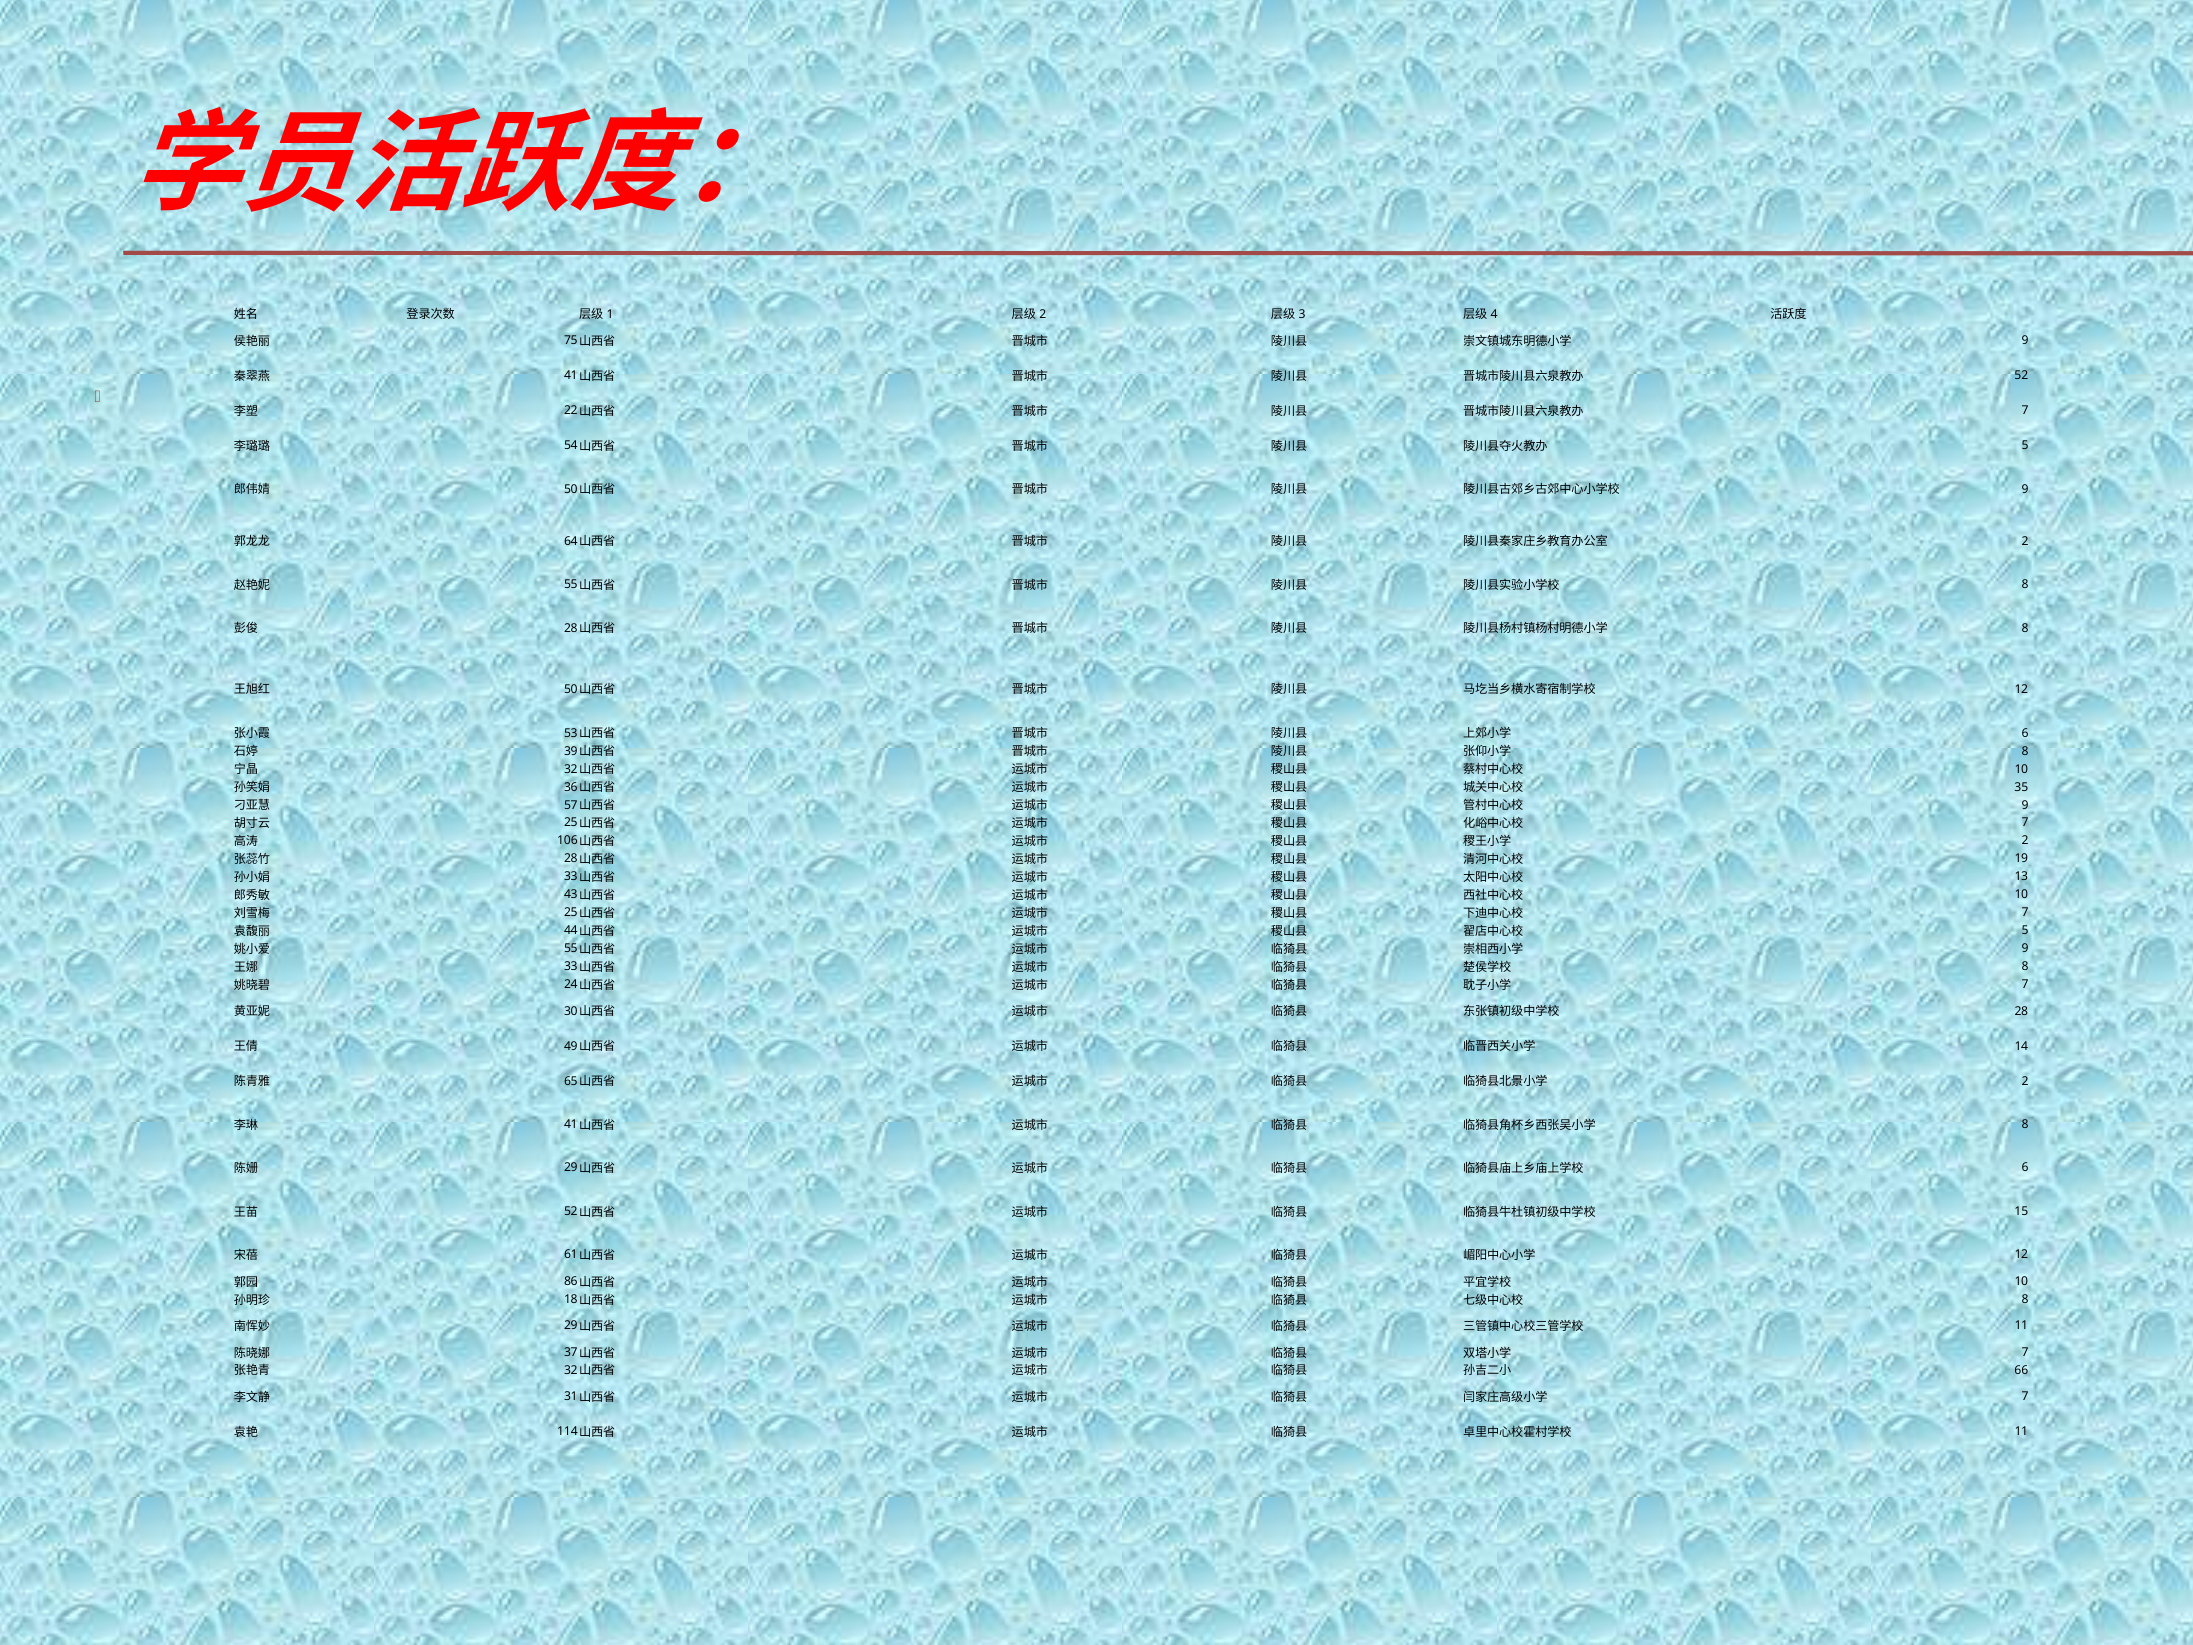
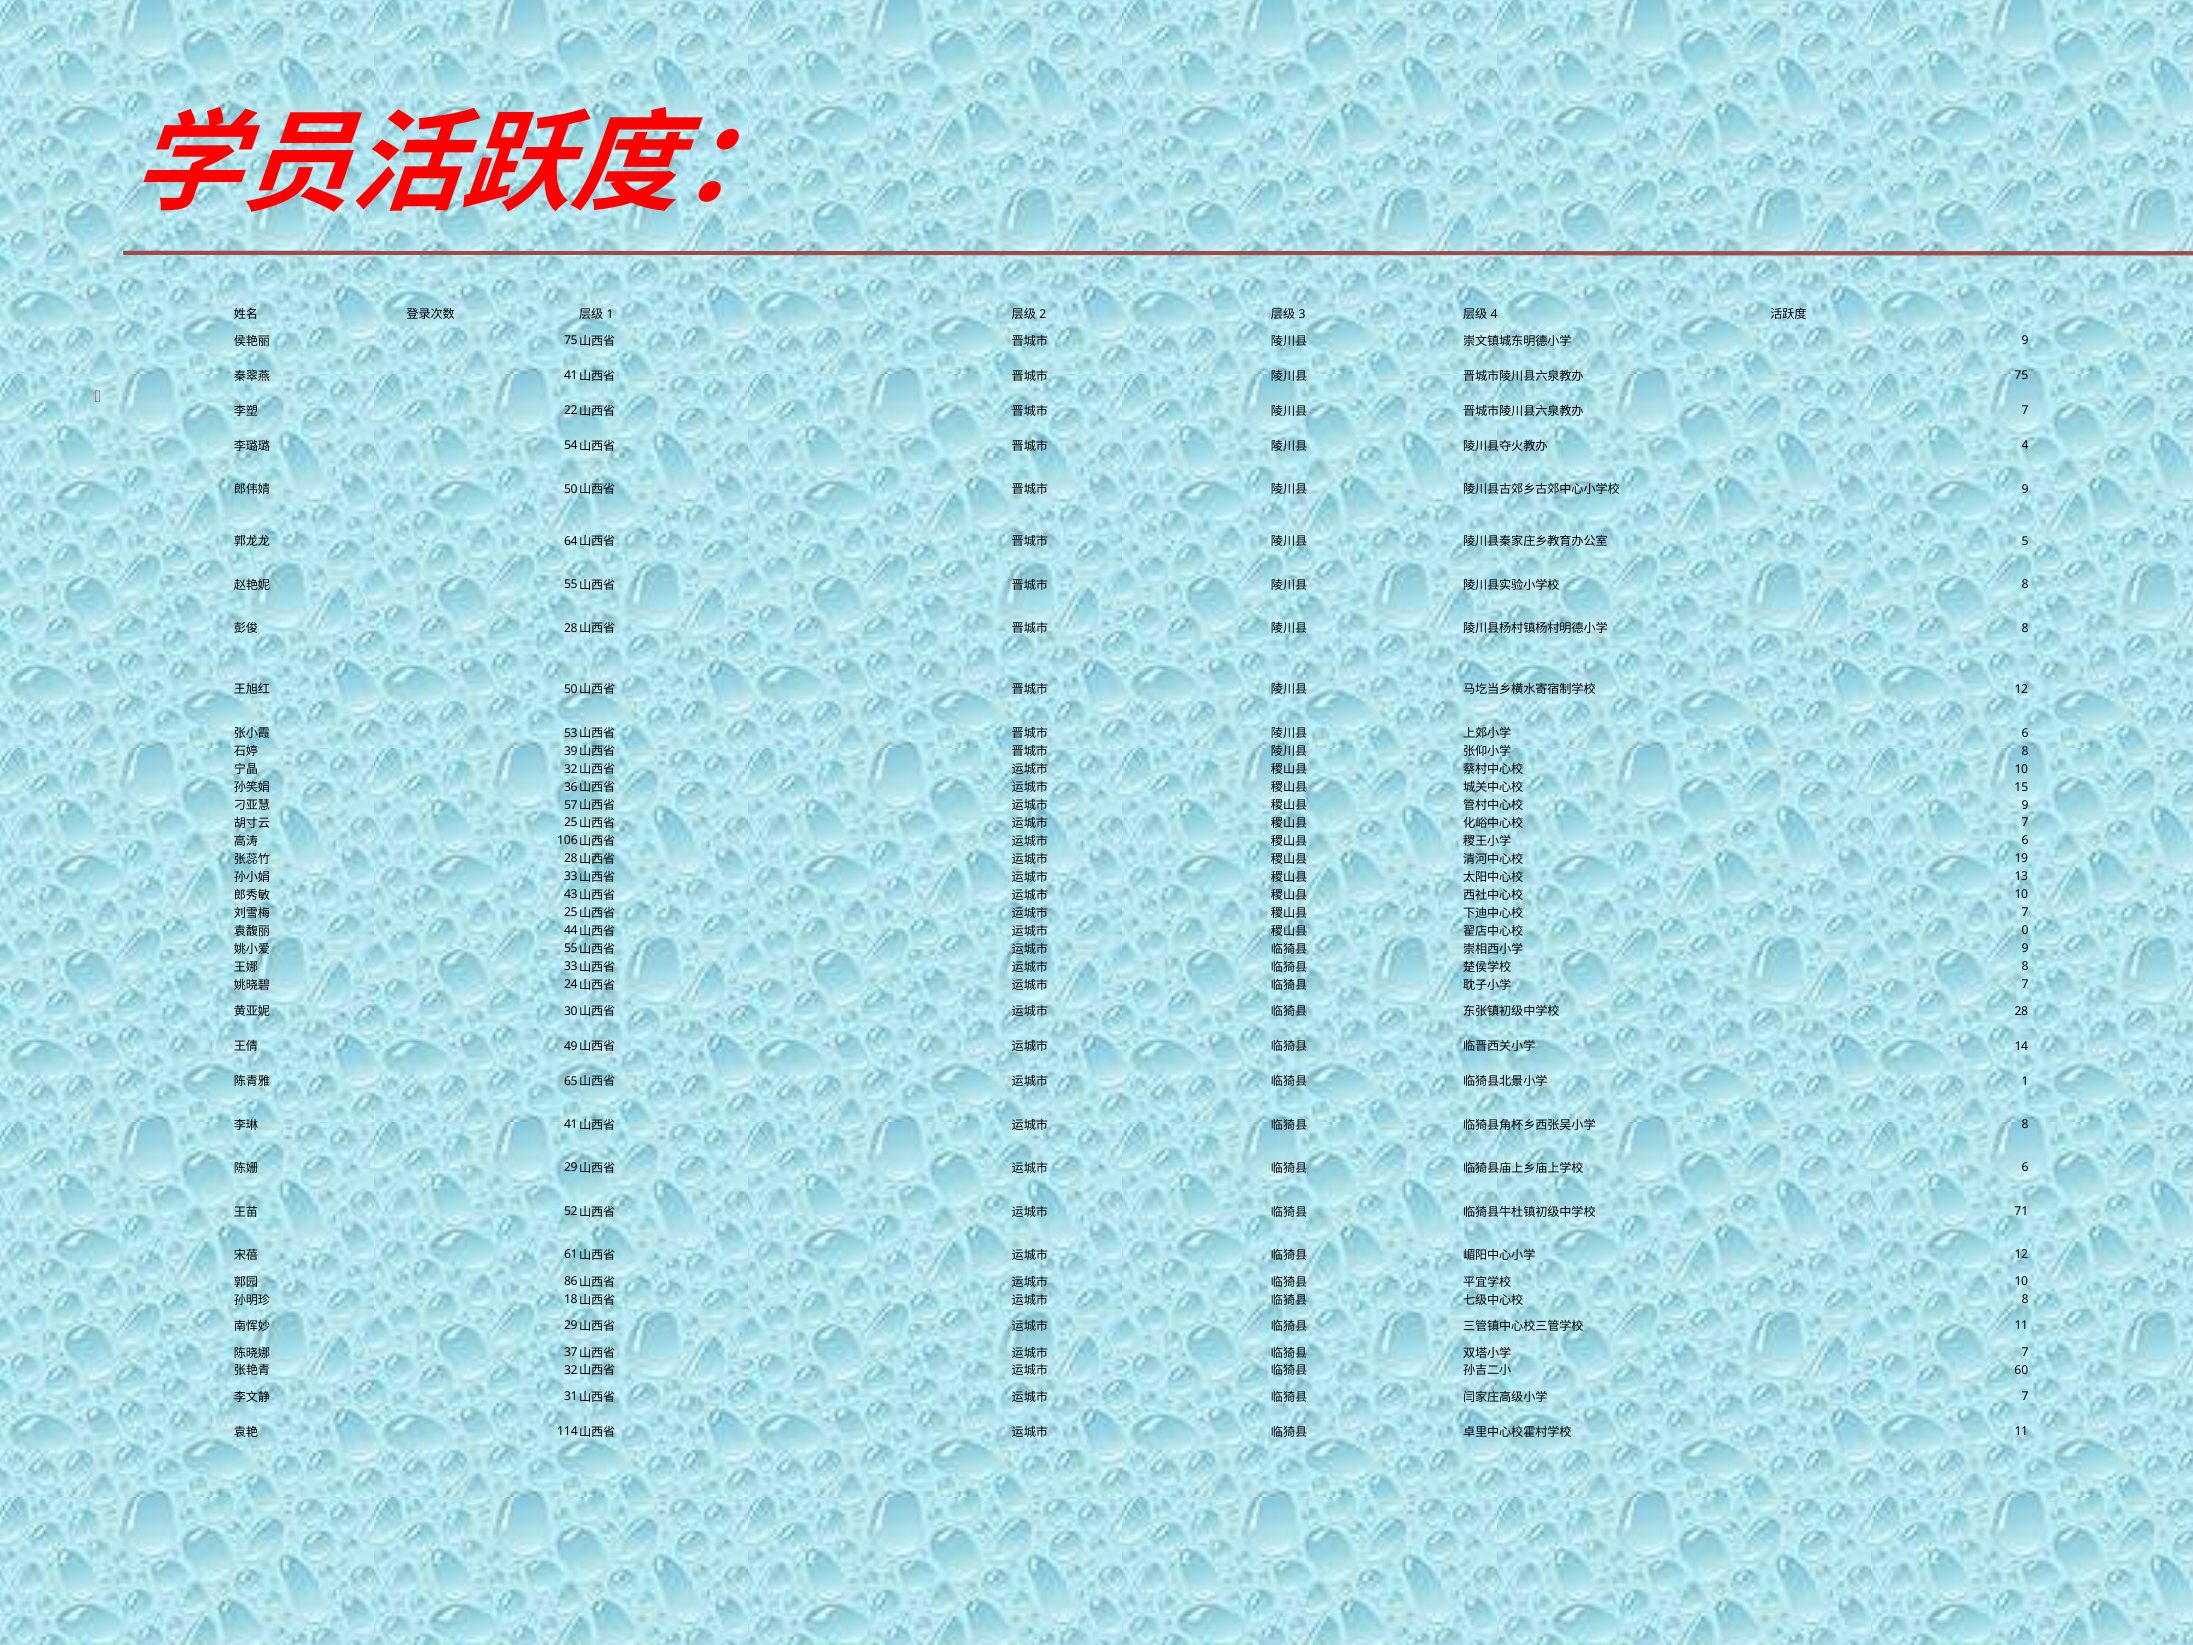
52: 52 -> 75
5 at (2025, 445): 5 -> 4
2 at (2025, 541): 2 -> 5
35: 35 -> 15
2 at (2025, 841): 2 -> 6
5 at (2025, 931): 5 -> 0
2 at (2025, 1081): 2 -> 1
15: 15 -> 71
66: 66 -> 60
